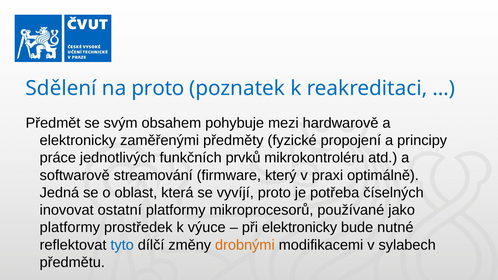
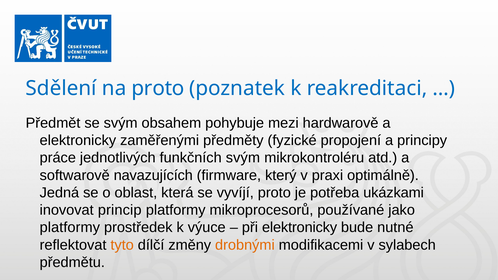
funkčních prvků: prvků -> svým
streamování: streamování -> navazujících
číselných: číselných -> ukázkami
ostatní: ostatní -> princip
tyto colour: blue -> orange
